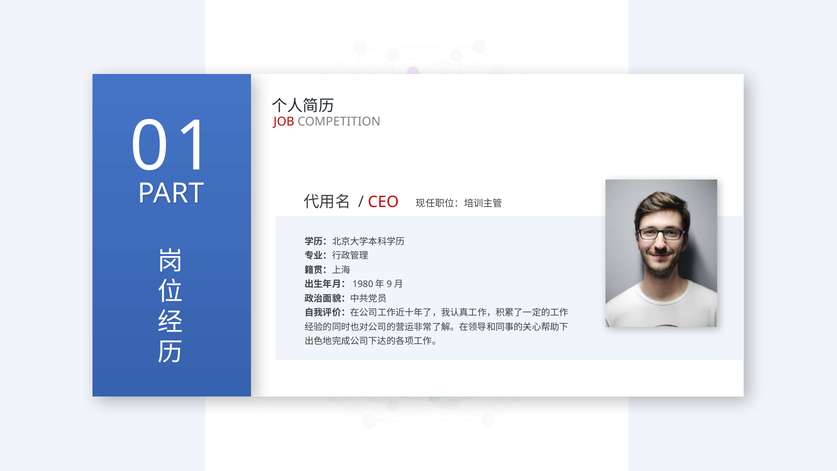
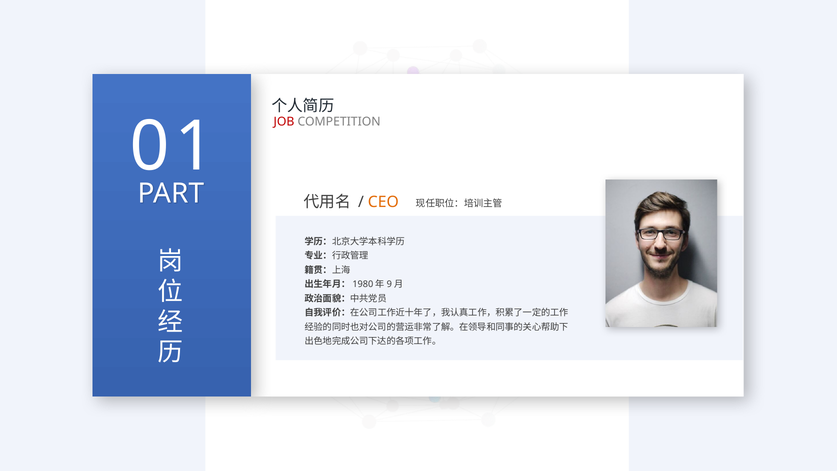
CEO colour: red -> orange
